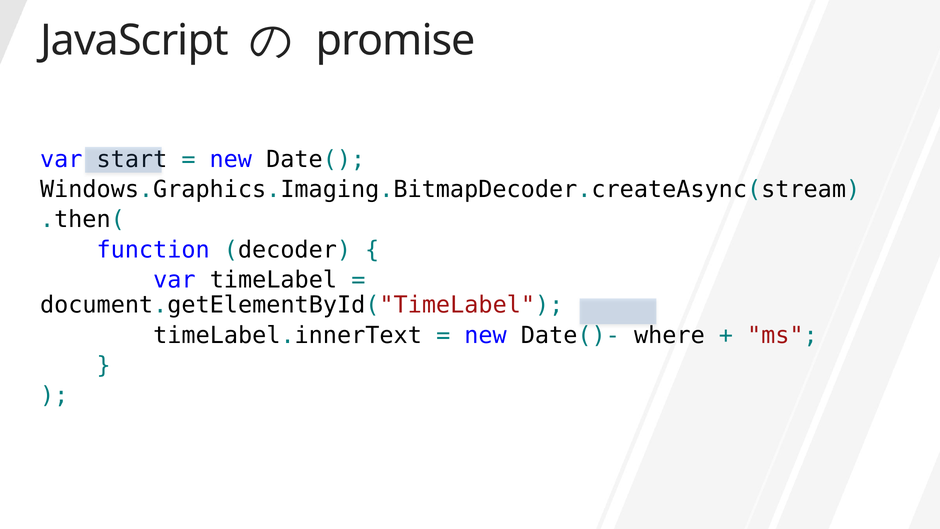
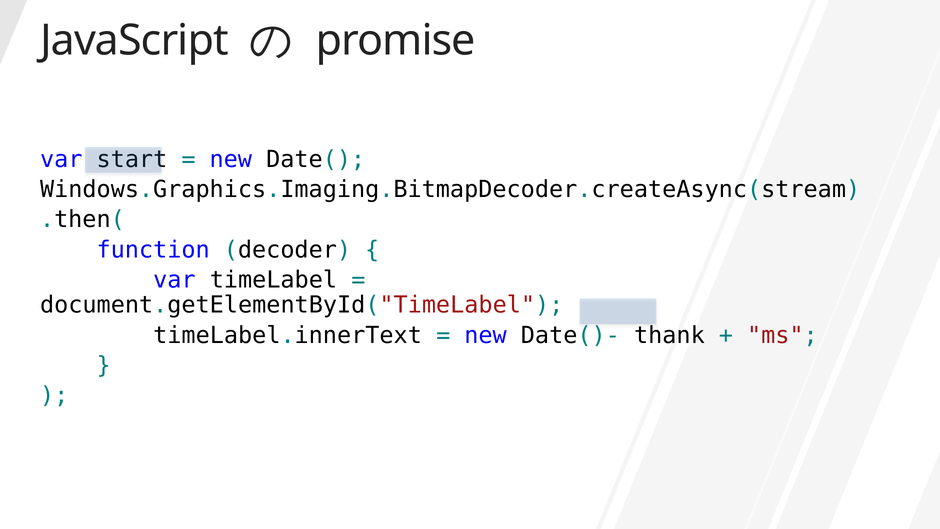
where: where -> thank
